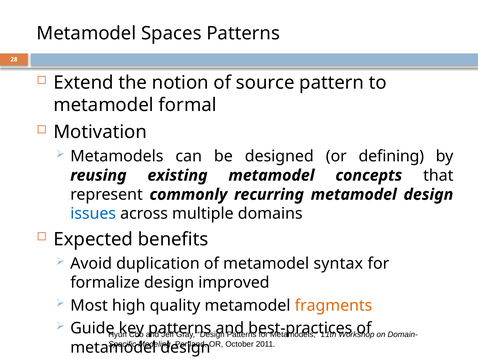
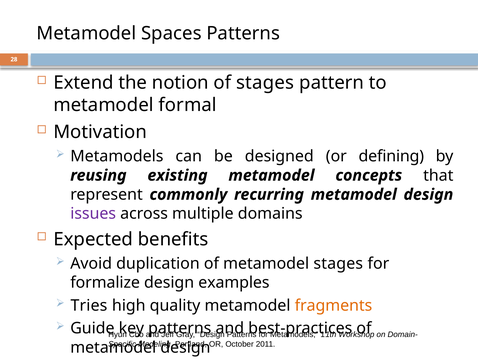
of source: source -> stages
issues colour: blue -> purple
metamodel syntax: syntax -> stages
improved: improved -> examples
Most: Most -> Tries
